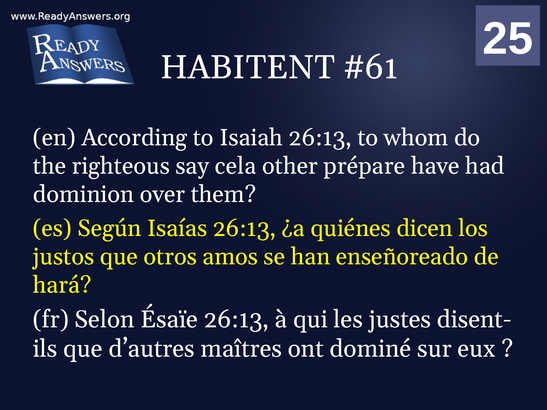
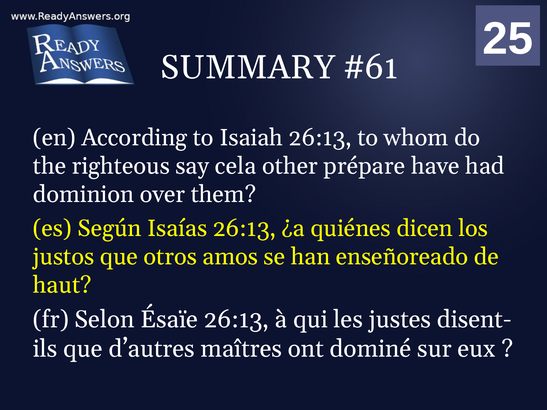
HABITENT: HABITENT -> SUMMARY
hará: hará -> haut
